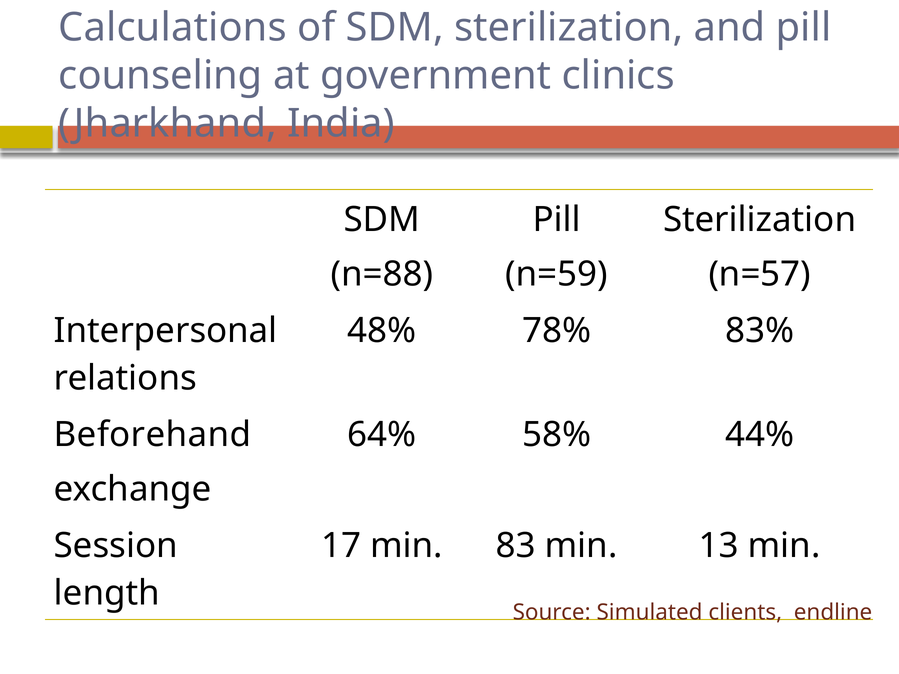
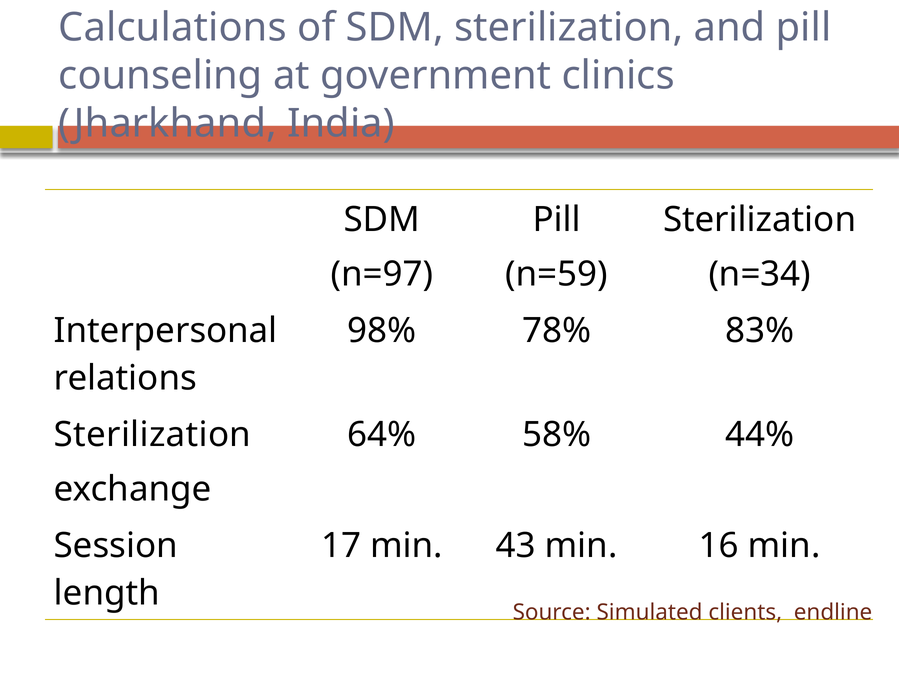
n=88: n=88 -> n=97
n=57: n=57 -> n=34
48%: 48% -> 98%
Beforehand at (152, 435): Beforehand -> Sterilization
83: 83 -> 43
13: 13 -> 16
